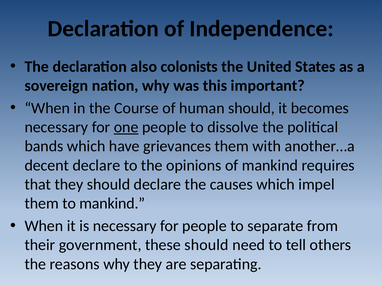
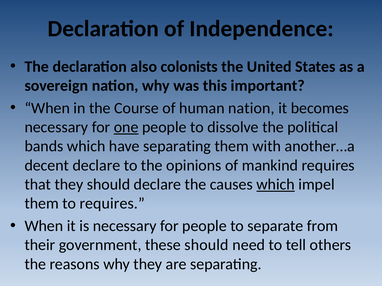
human should: should -> nation
have grievances: grievances -> separating
which at (276, 185) underline: none -> present
to mankind: mankind -> requires
